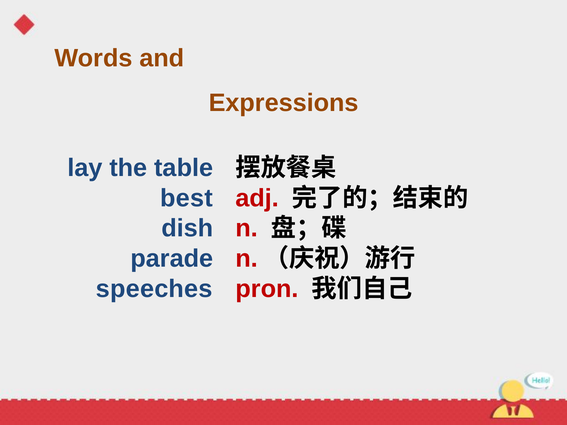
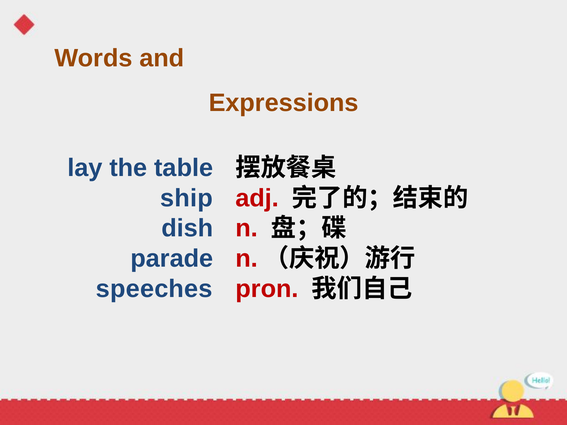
best: best -> ship
